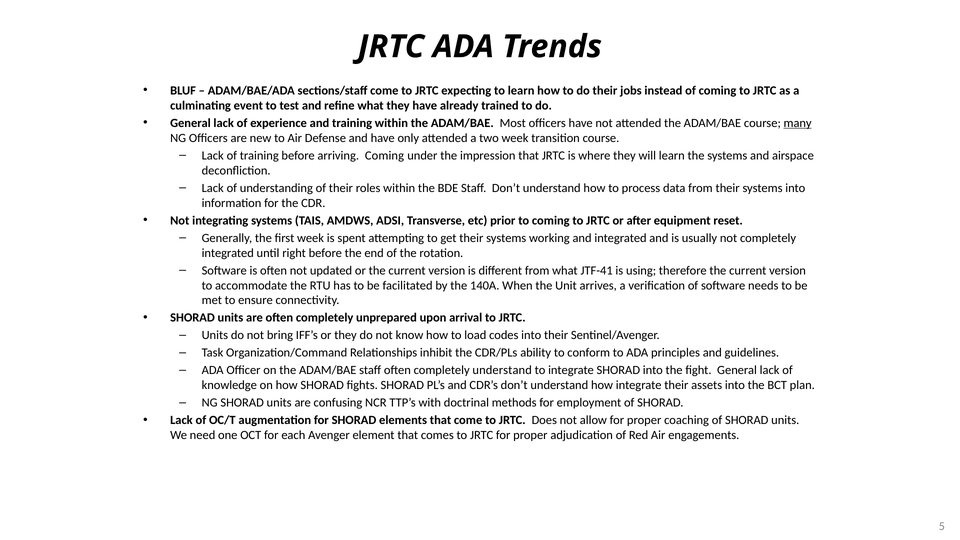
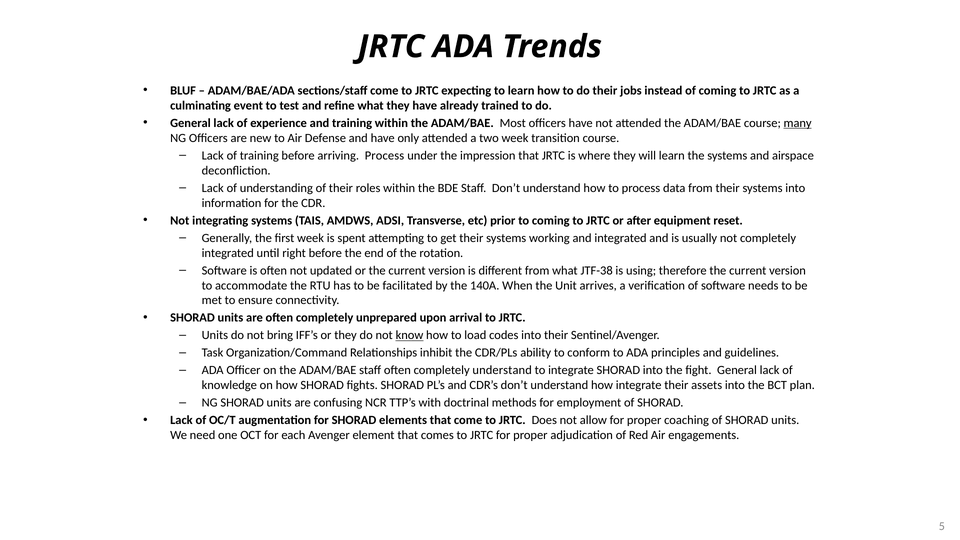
arriving Coming: Coming -> Process
JTF-41: JTF-41 -> JTF-38
know underline: none -> present
